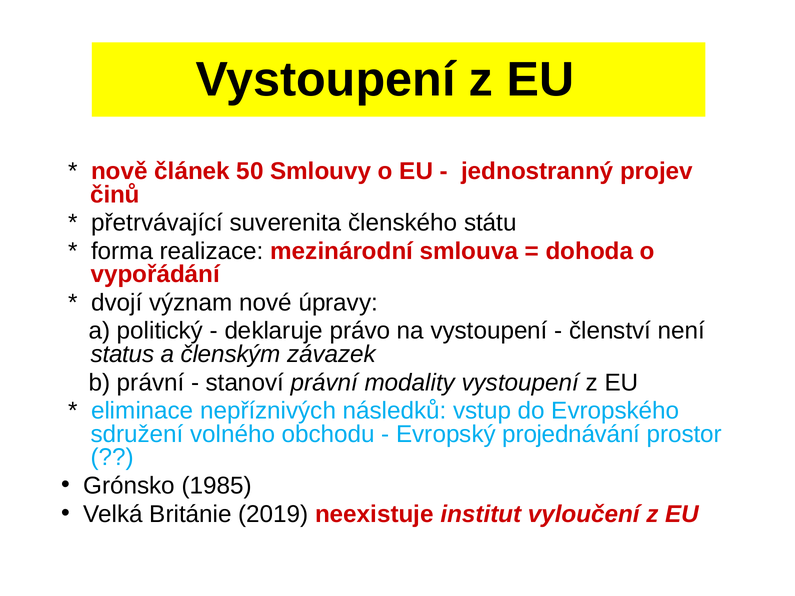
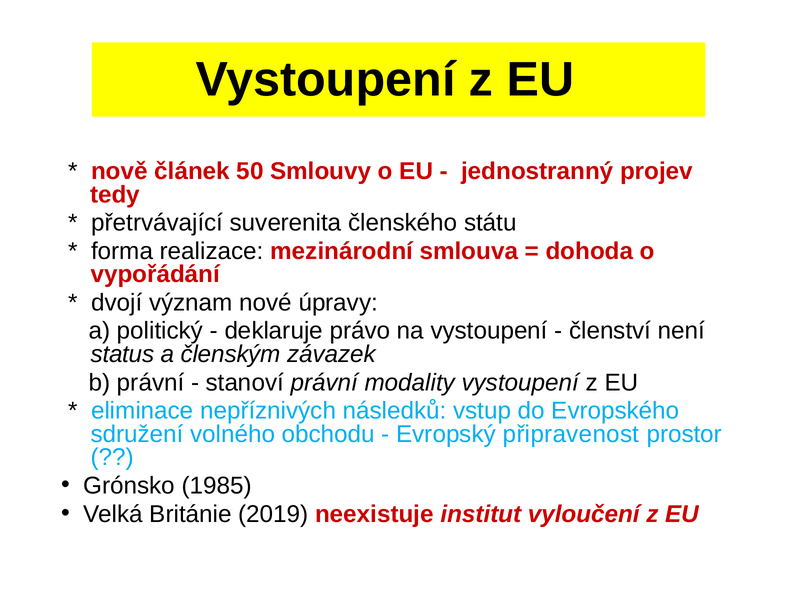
činů: činů -> tedy
projednávání: projednávání -> připravenost
